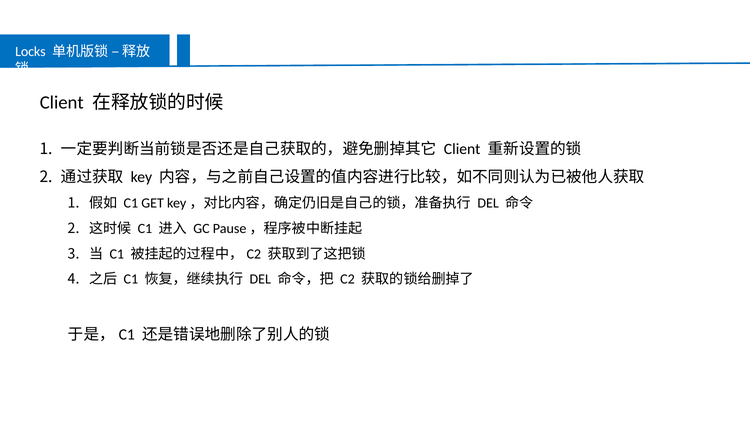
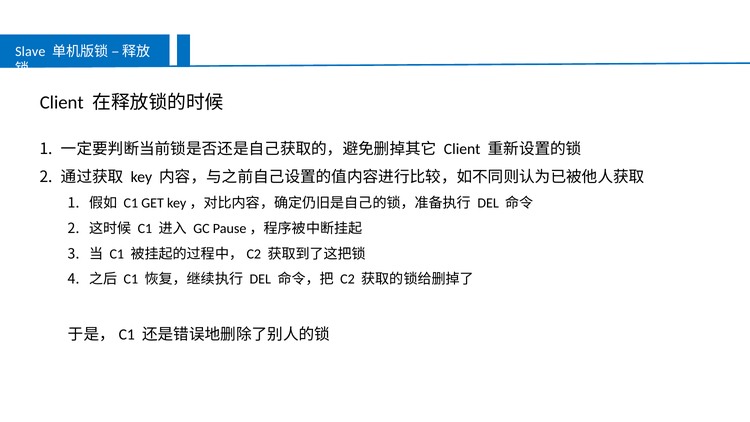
Locks: Locks -> Slave
